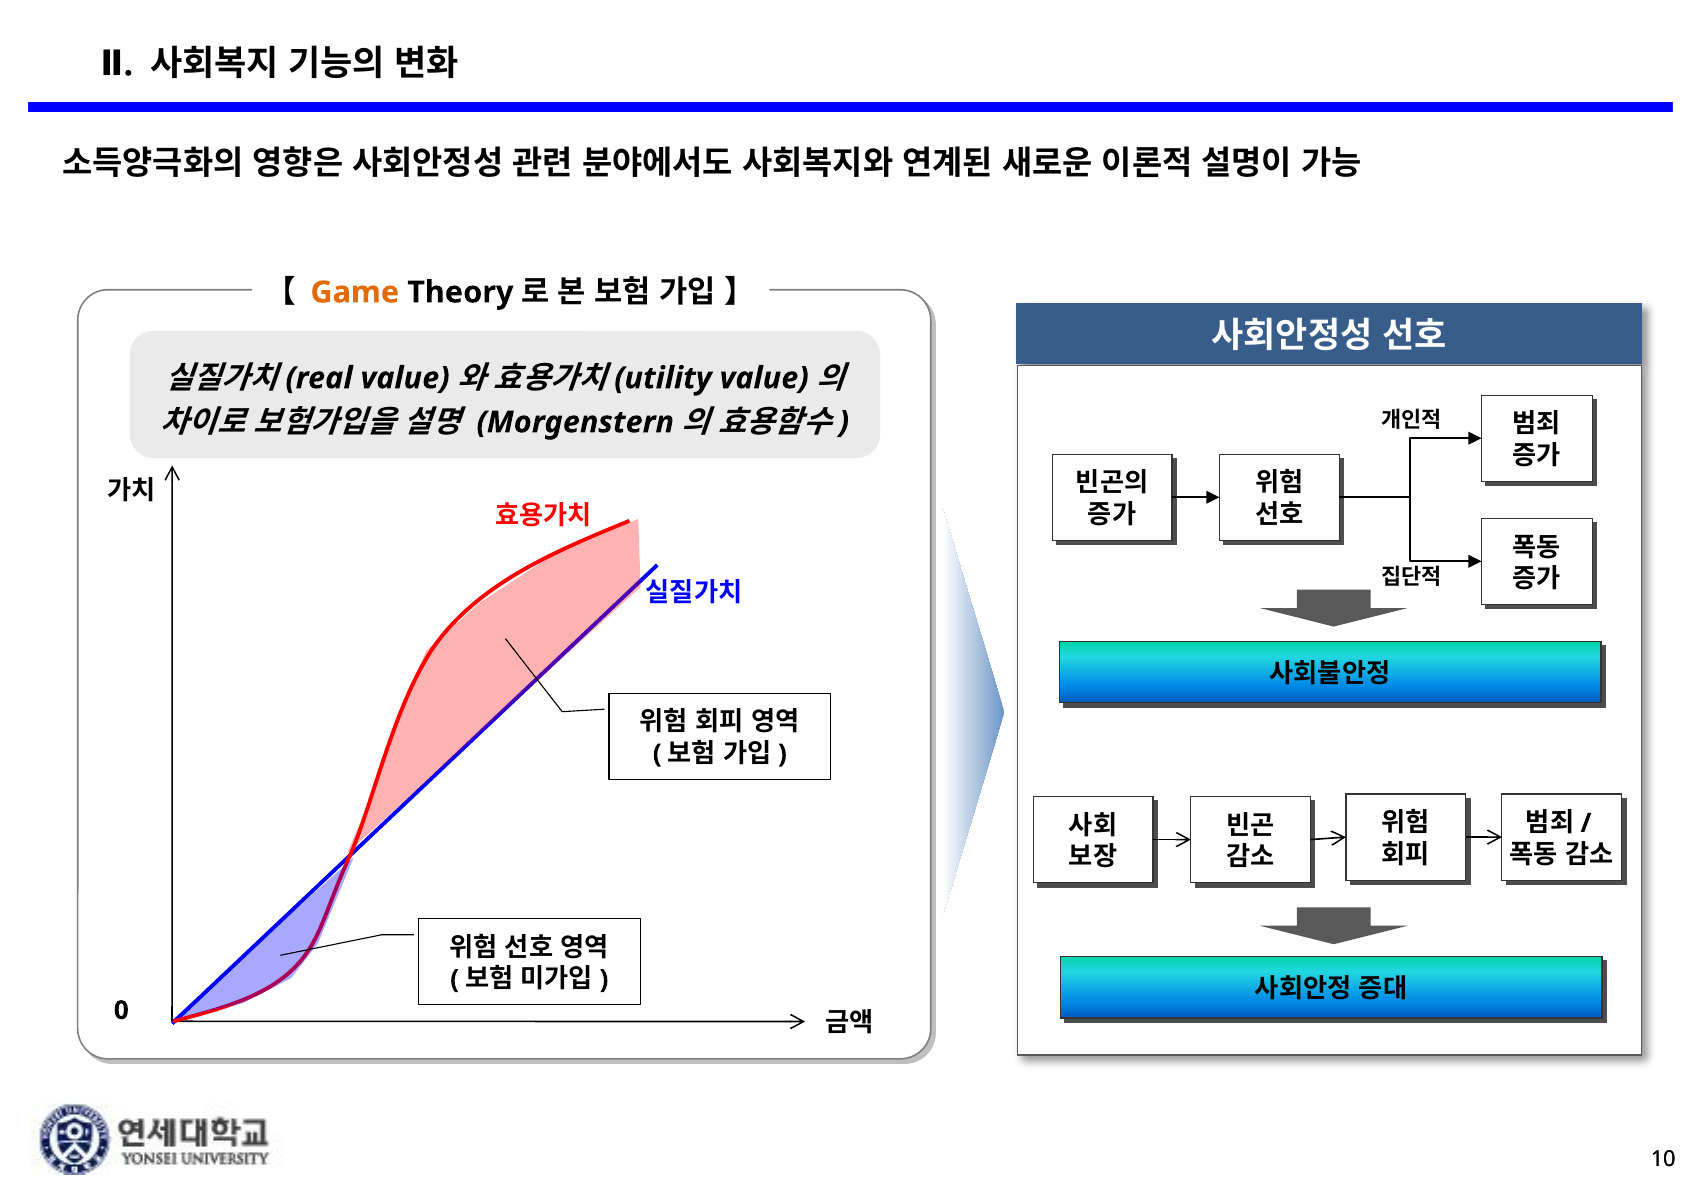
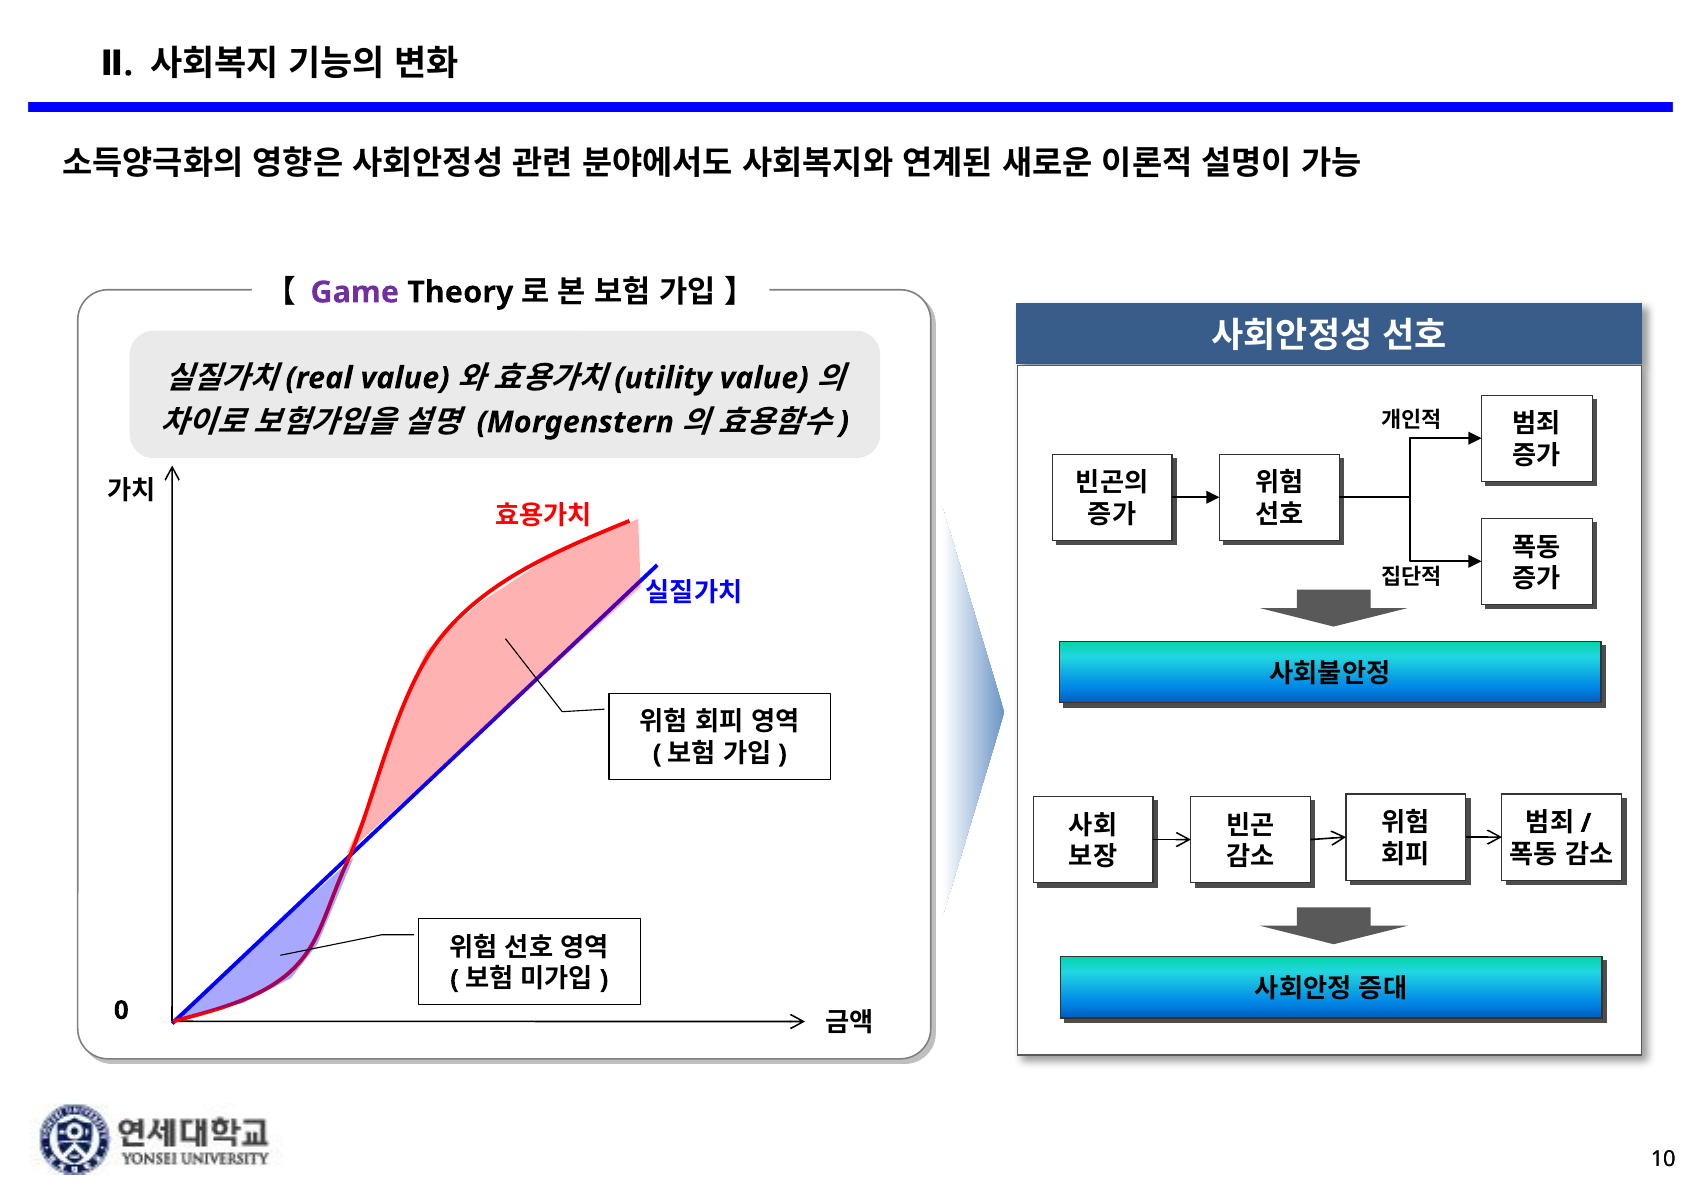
Game colour: orange -> purple
